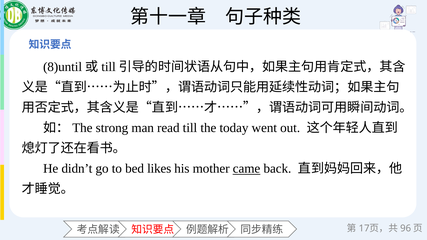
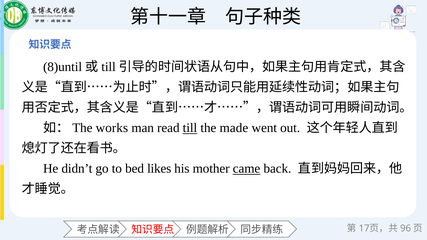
strong: strong -> works
till underline: none -> present
today: today -> made
